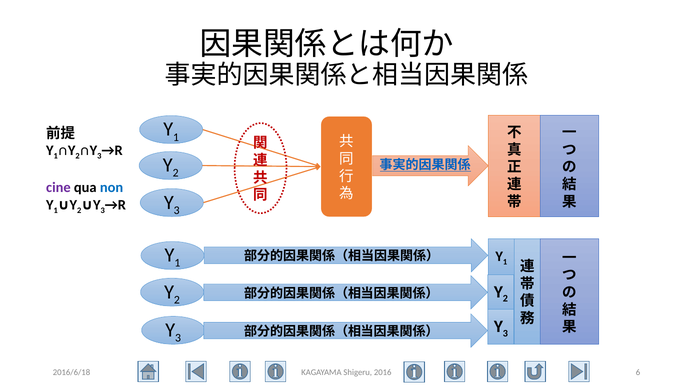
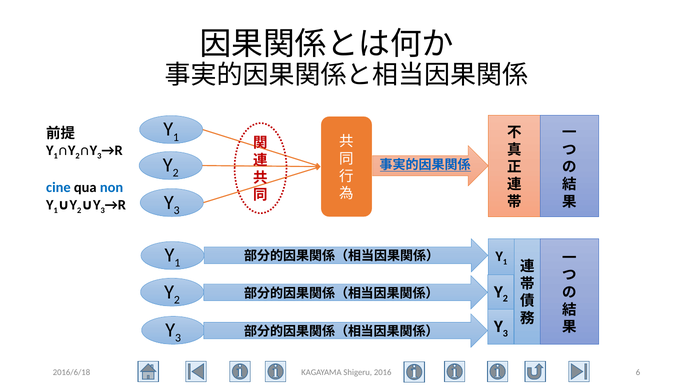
cine colour: purple -> blue
